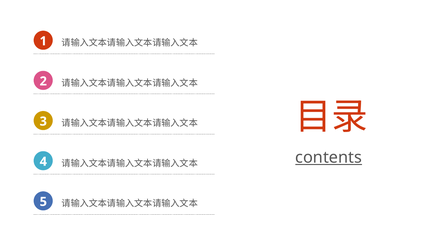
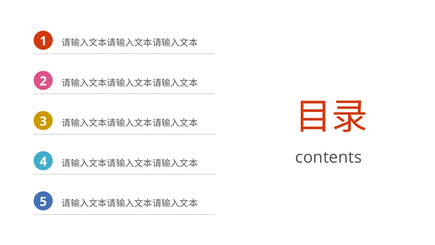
contents underline: present -> none
